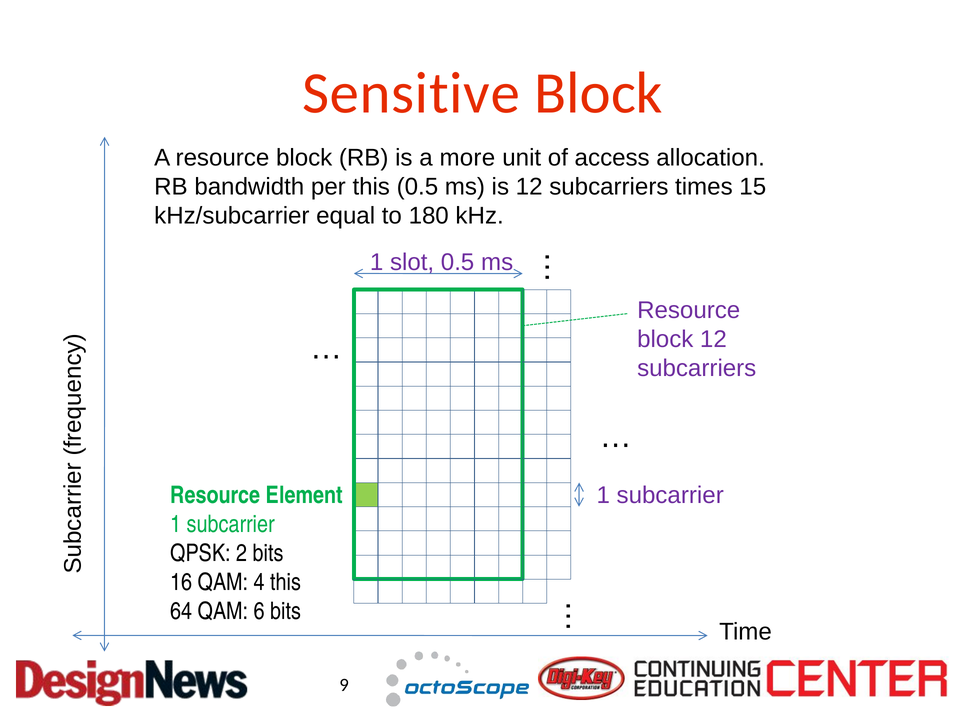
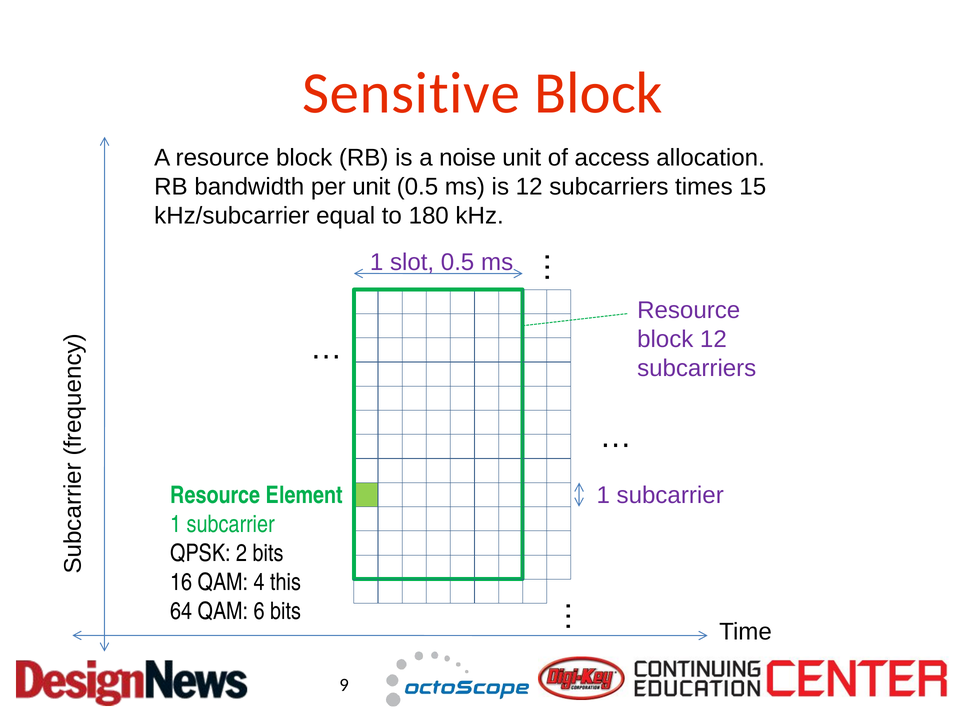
more: more -> noise
per this: this -> unit
